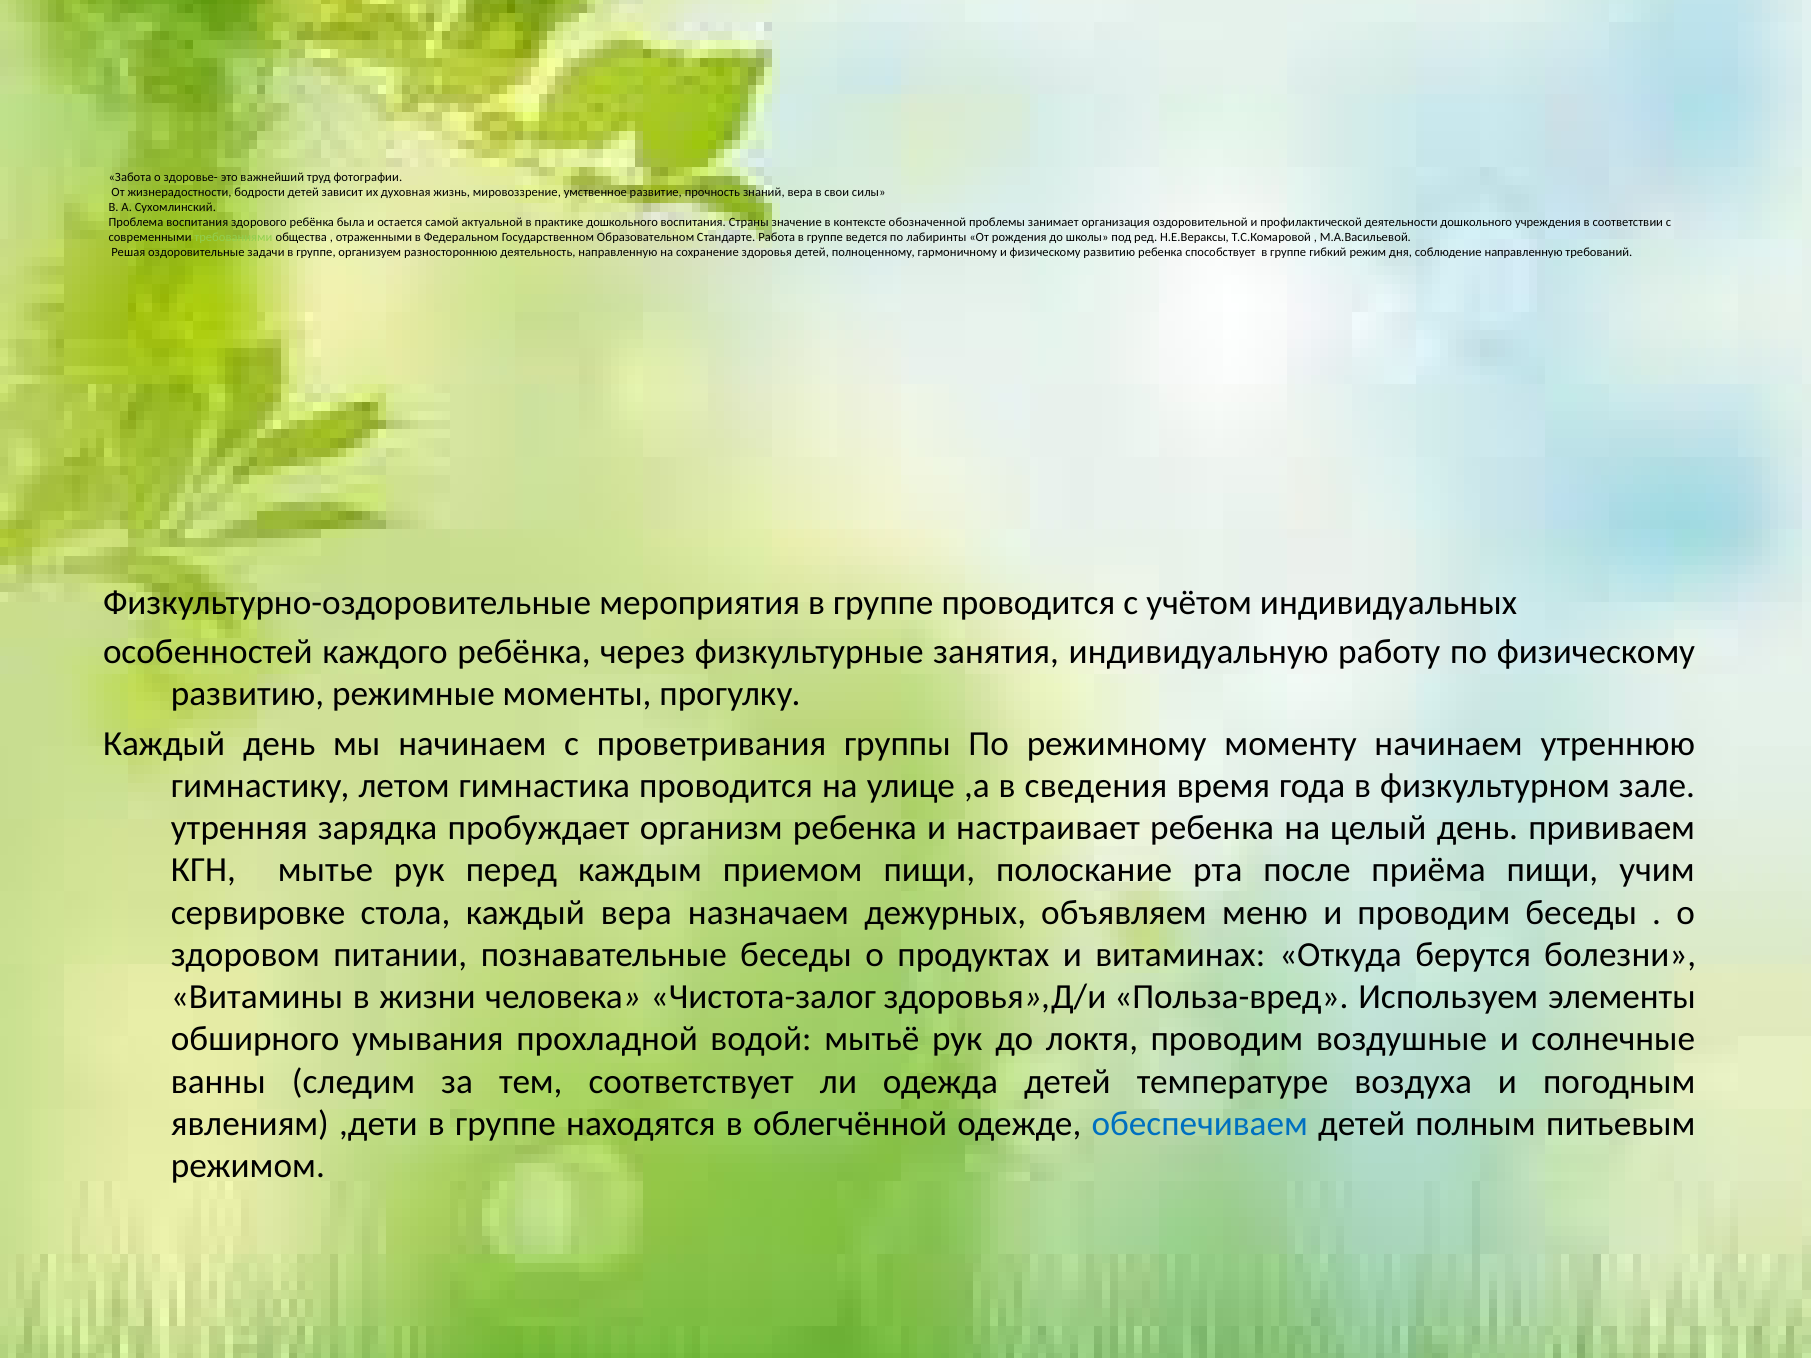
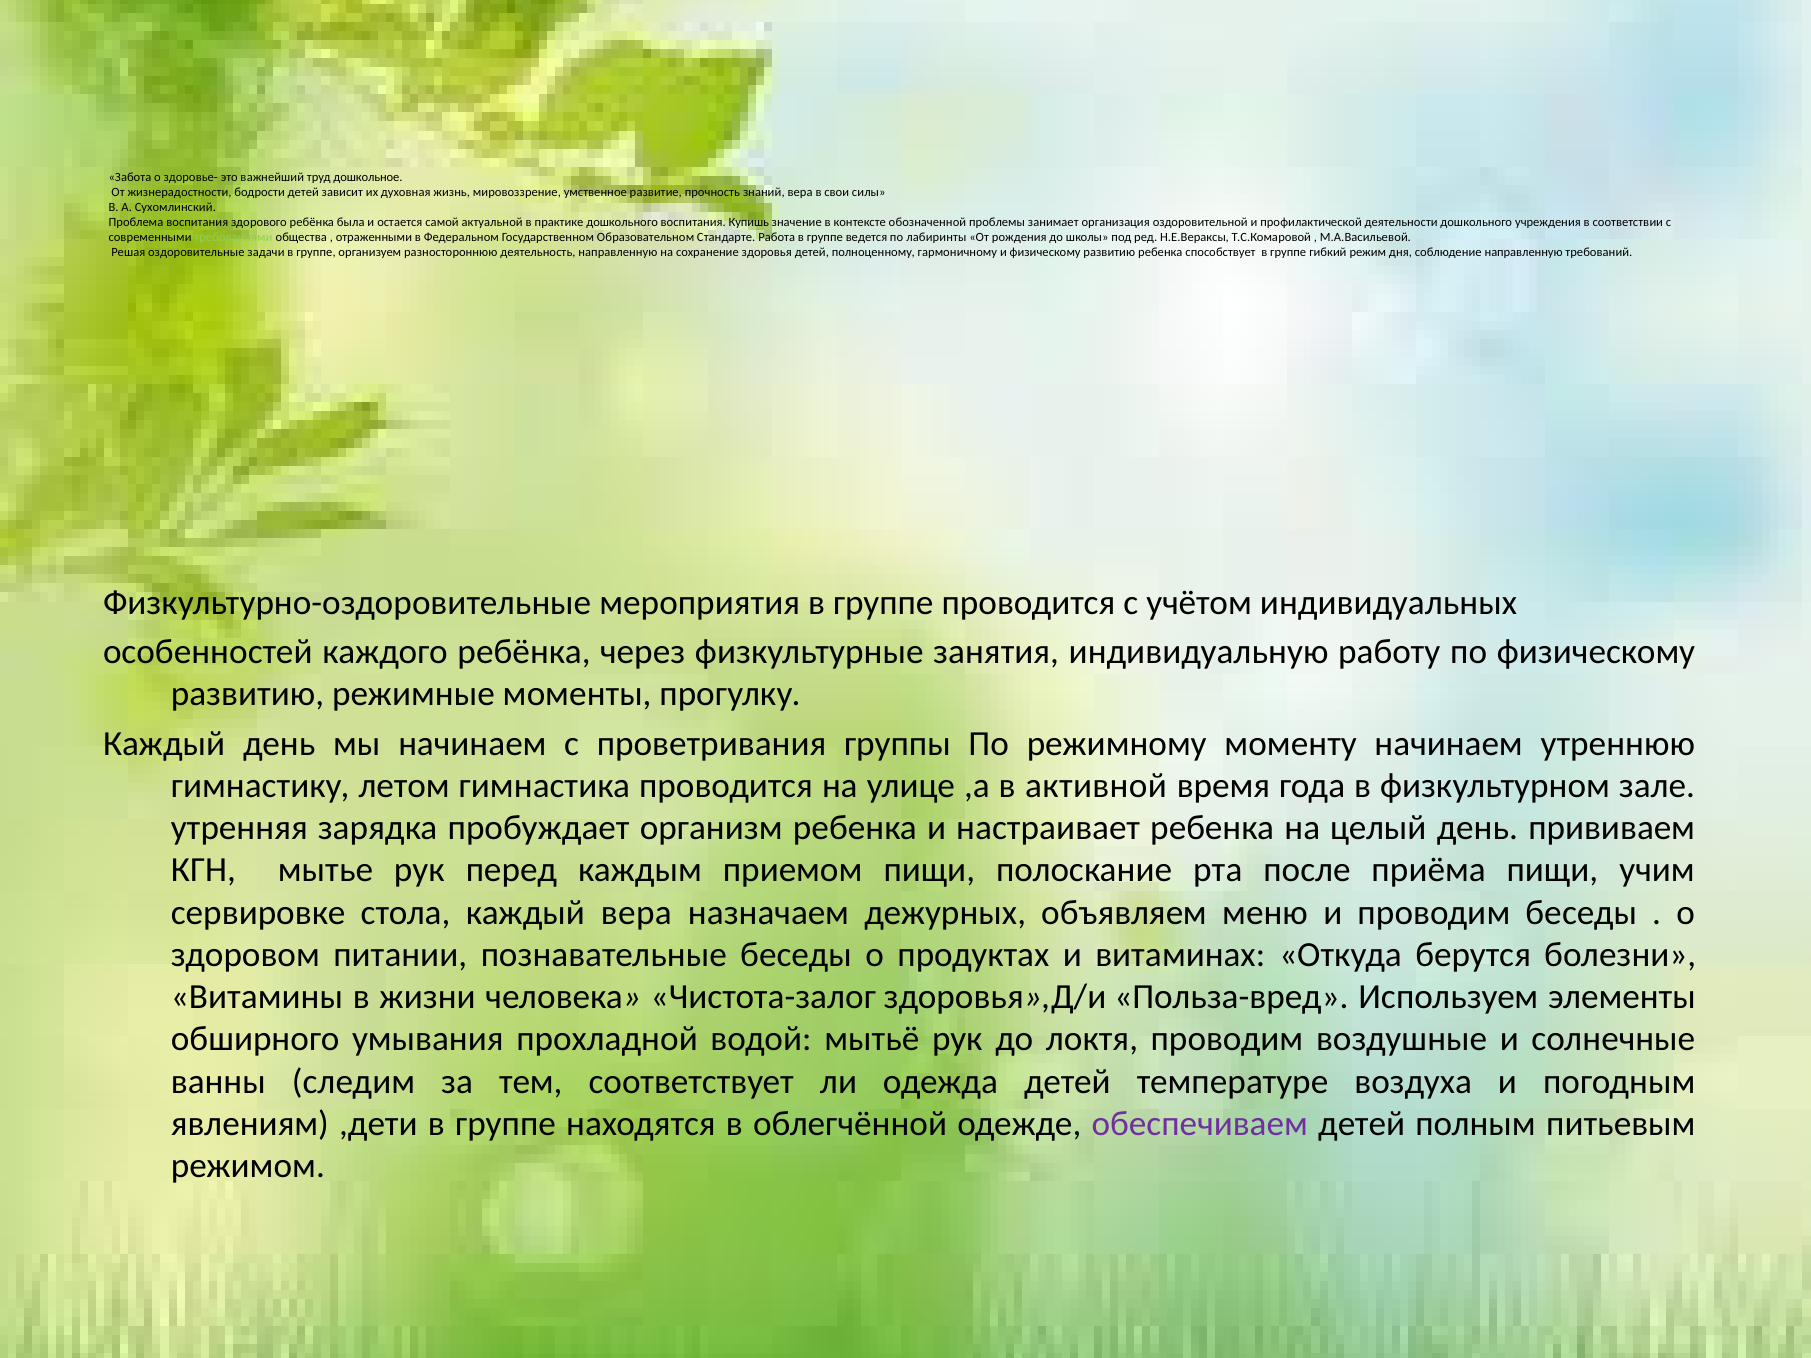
фотографии: фотографии -> дошкольное
Страны: Страны -> Купишь
сведения: сведения -> активной
обеспечиваем colour: blue -> purple
